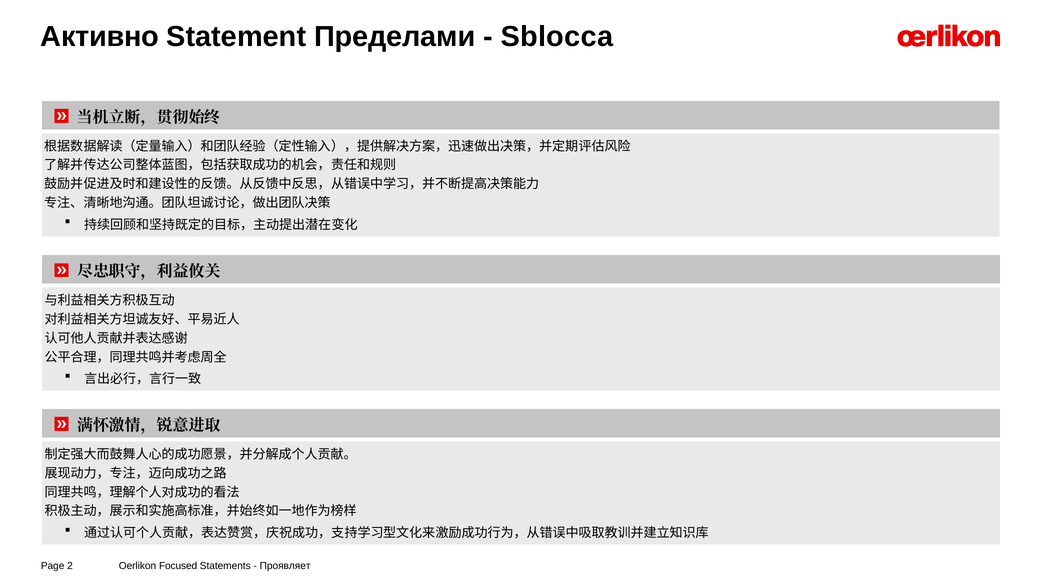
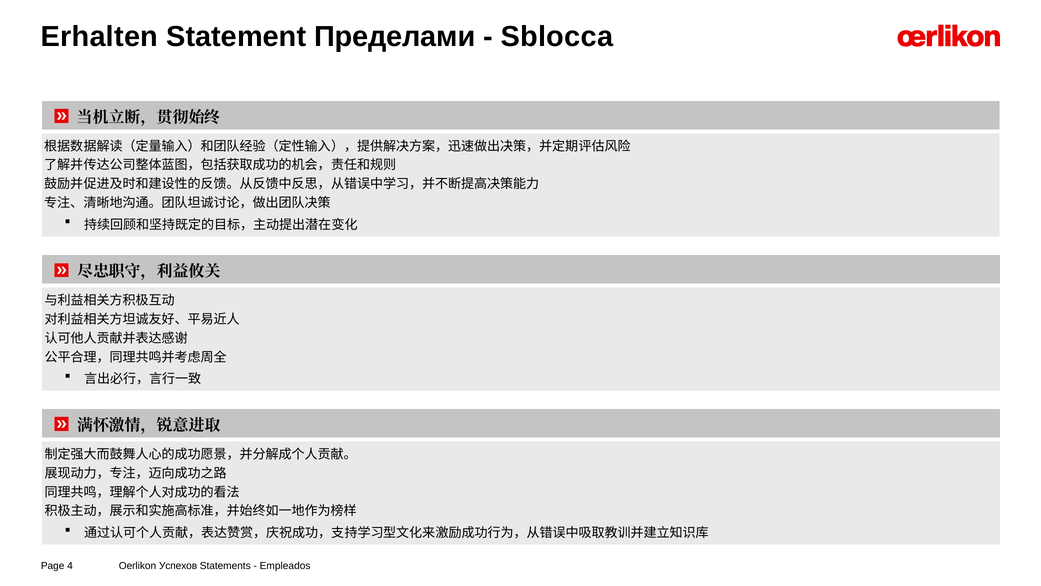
Активно: Активно -> Erhalten
2: 2 -> 4
Focused: Focused -> Успехов
Проявляет: Проявляет -> Empleados
